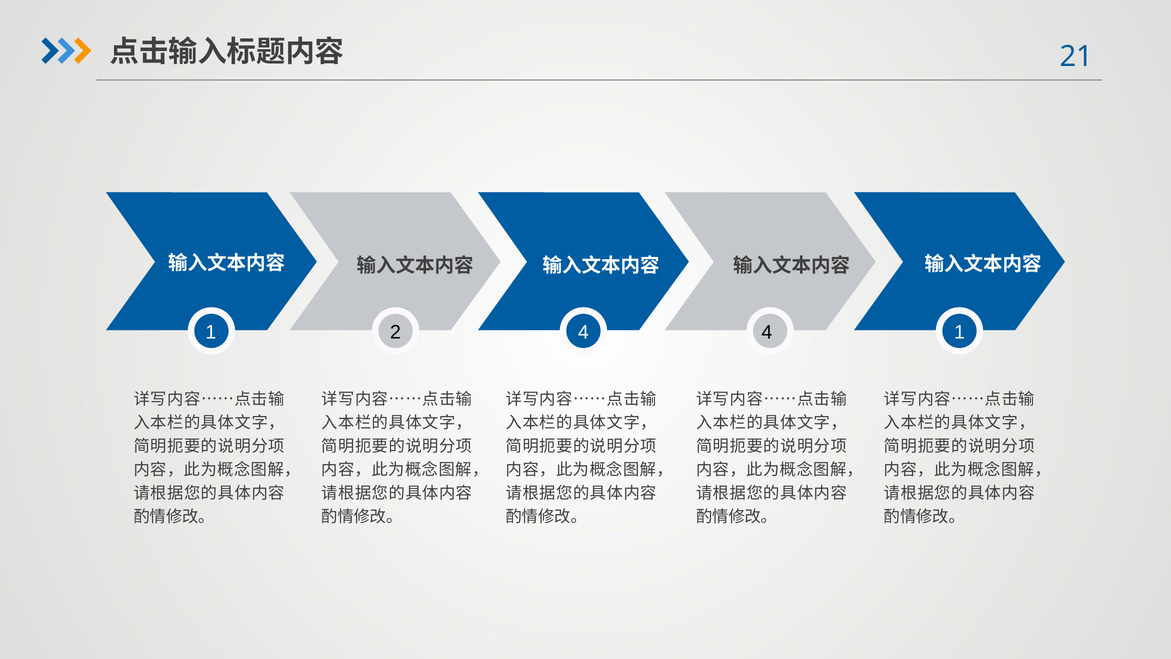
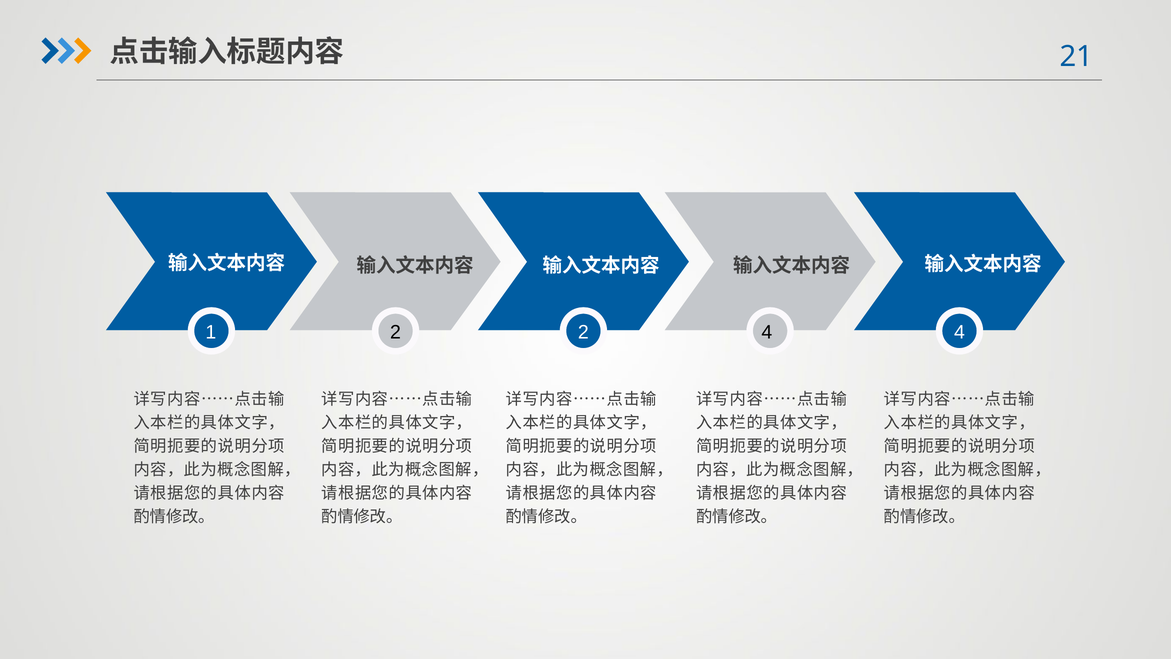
2 4: 4 -> 2
4 1: 1 -> 4
